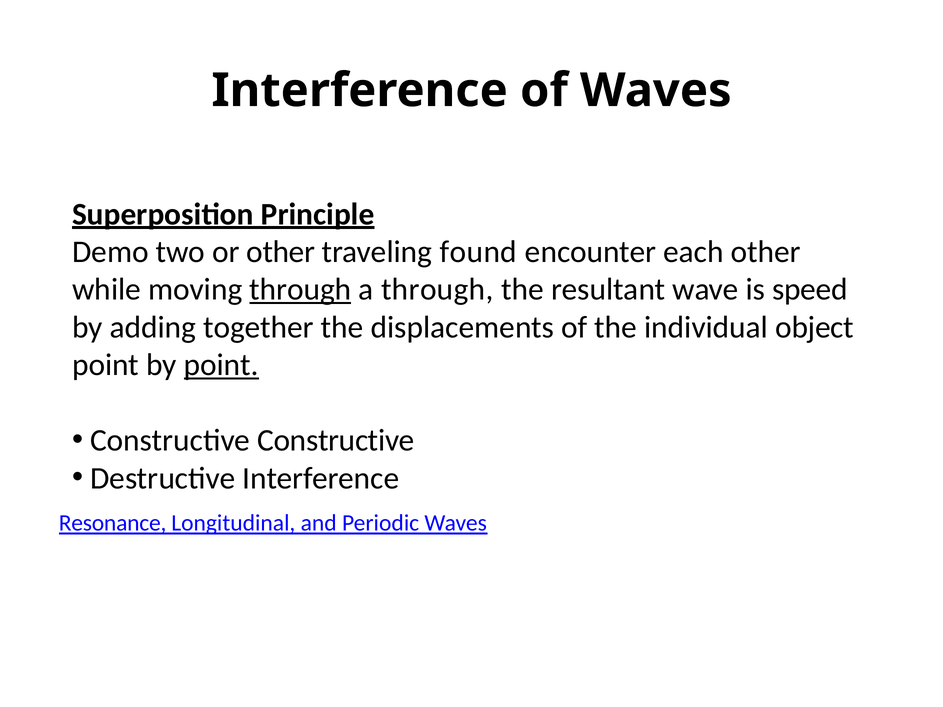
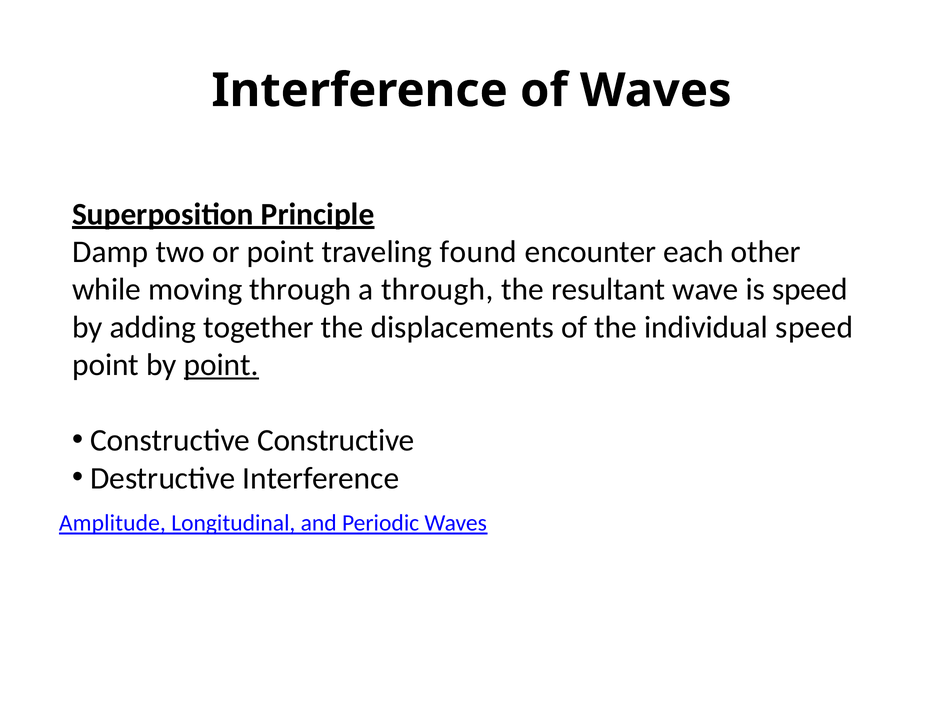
Demo: Demo -> Damp
or other: other -> point
through at (300, 290) underline: present -> none
individual object: object -> speed
Resonance: Resonance -> Amplitude
